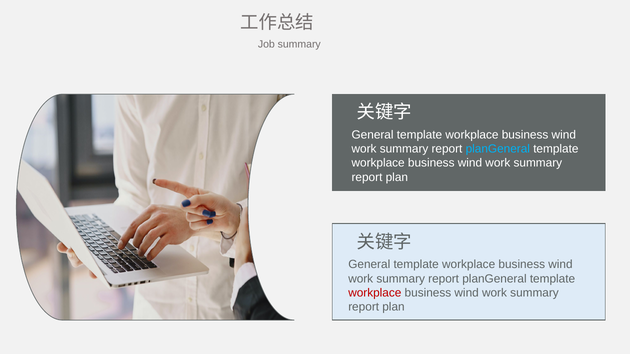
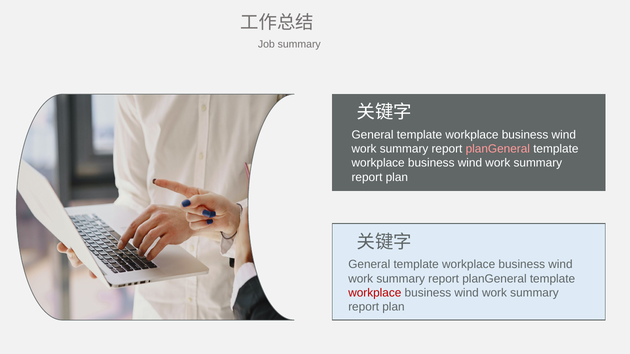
planGeneral at (498, 149) colour: light blue -> pink
